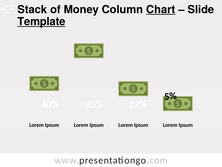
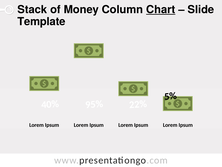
Template underline: present -> none
